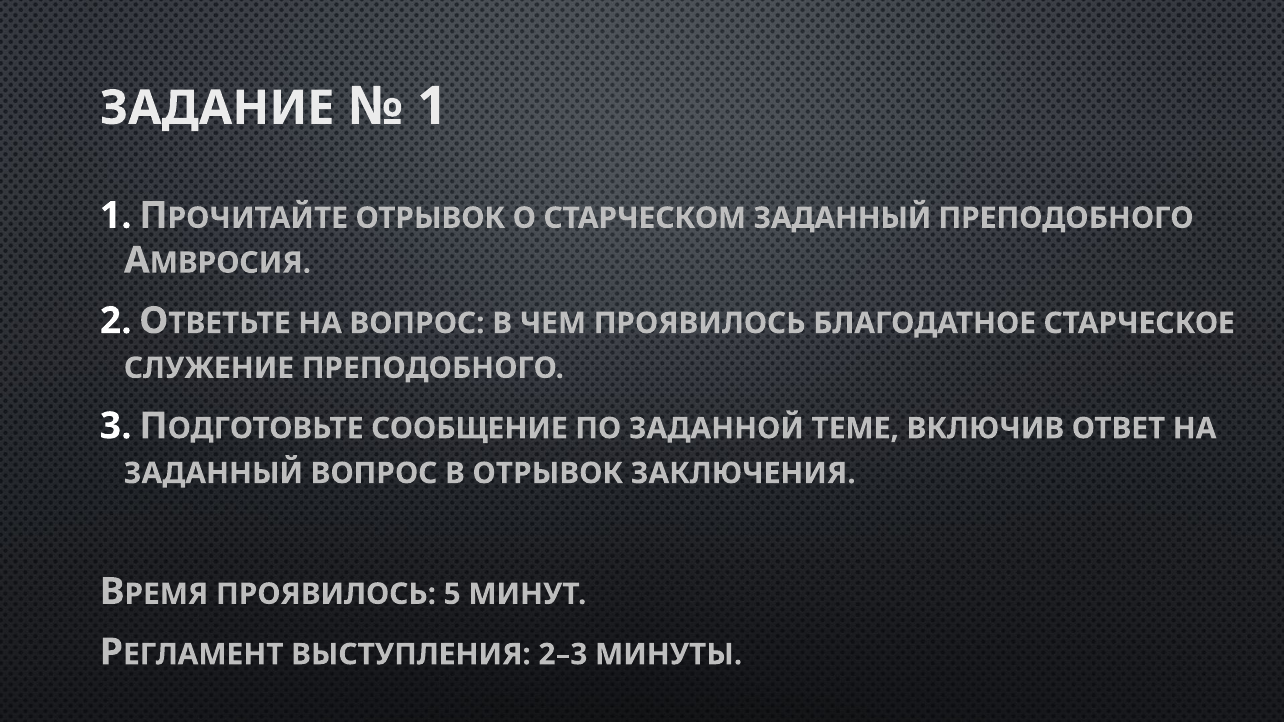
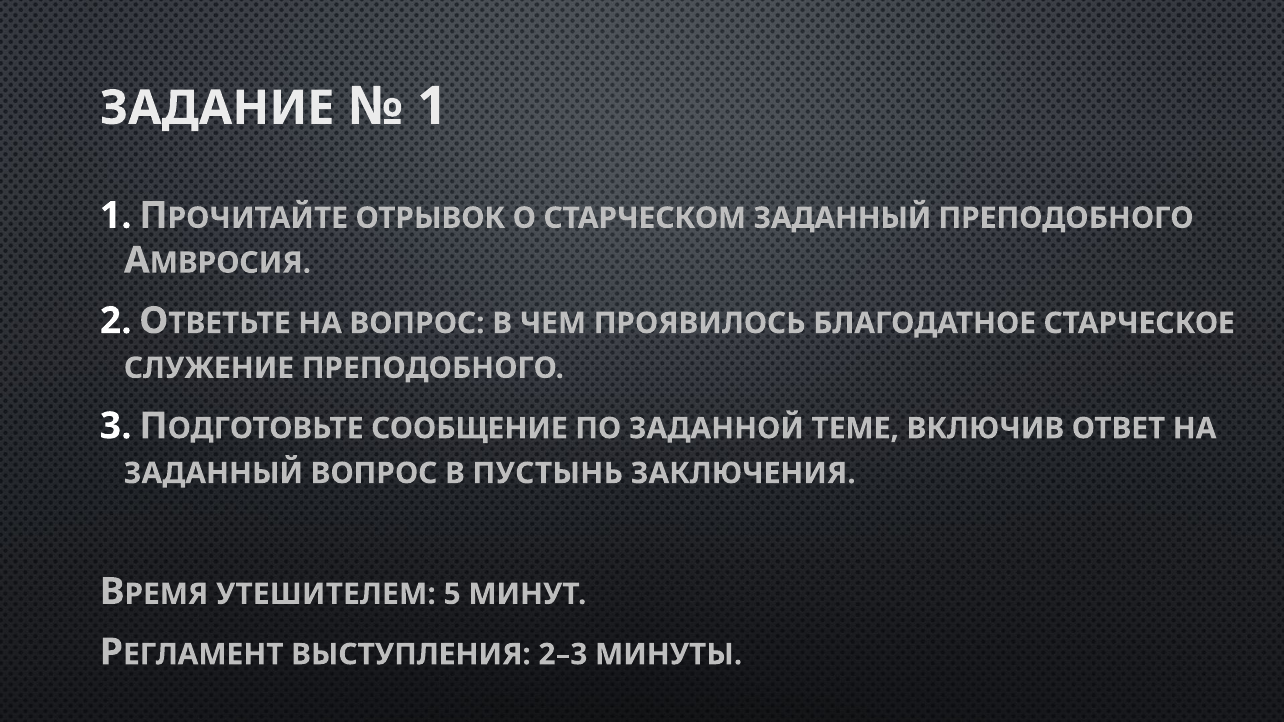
В ОТРЫВОК: ОТРЫВОК -> ПУСТЫНЬ
ПРОЯВИЛОСЬ at (326, 594): ПРОЯВИЛОСЬ -> УТЕШИТЕЛЕМ
